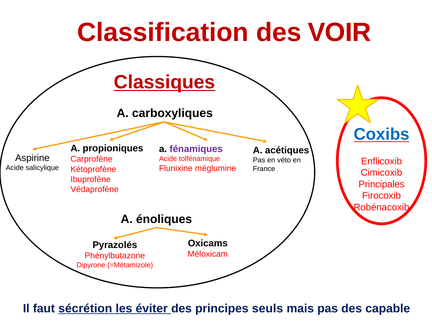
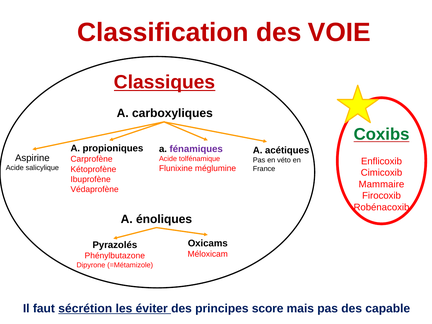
VOIR: VOIR -> VOIE
Coxibs colour: blue -> green
Principales: Principales -> Mammaire
seuls: seuls -> score
